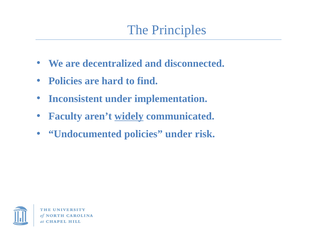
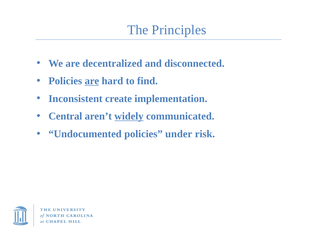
are at (92, 81) underline: none -> present
Inconsistent under: under -> create
Faculty: Faculty -> Central
